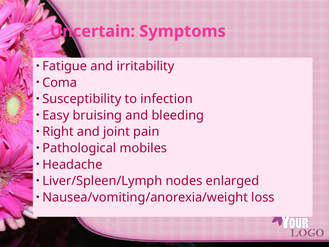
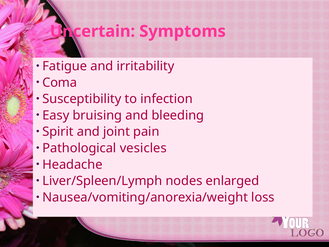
Right: Right -> Spirit
mobiles: mobiles -> vesicles
